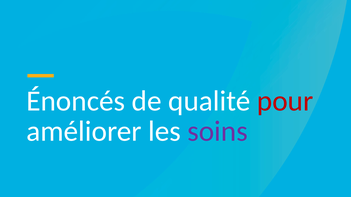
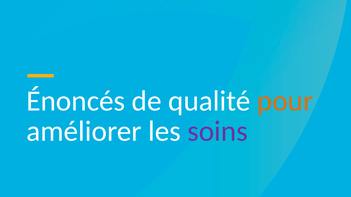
pour colour: red -> orange
